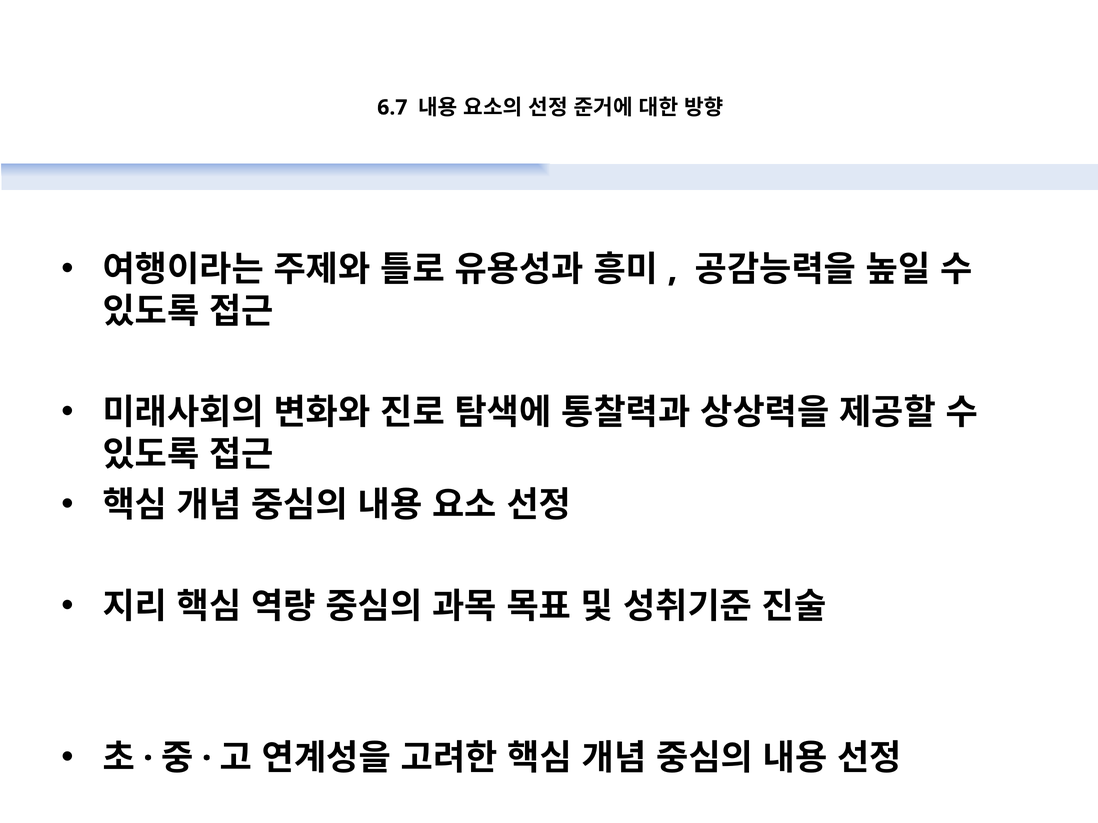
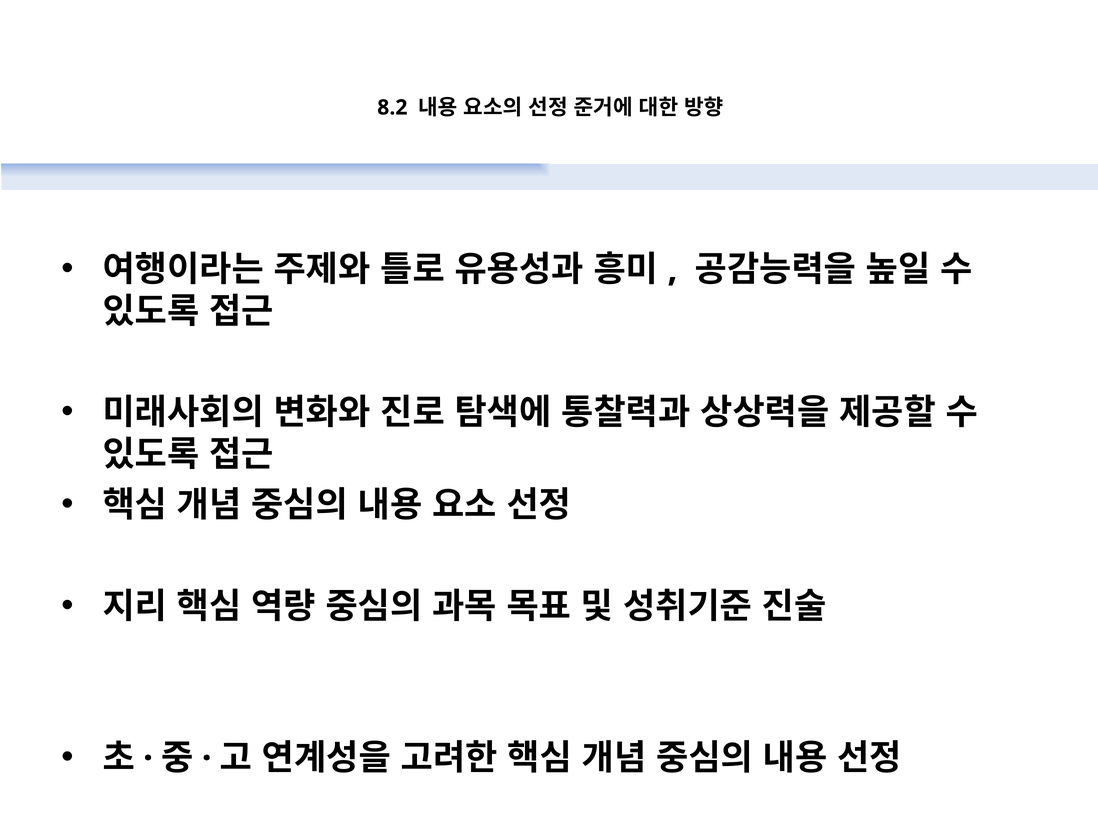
6.7: 6.7 -> 8.2
